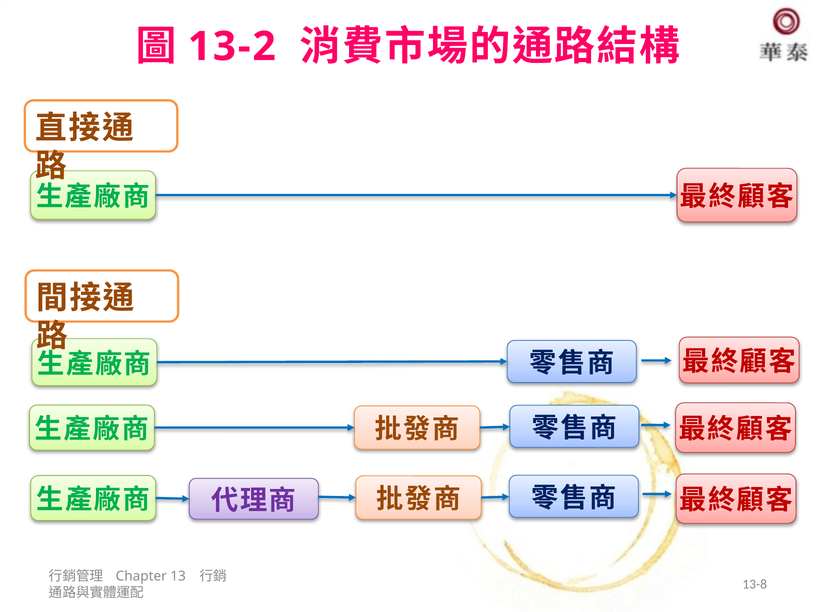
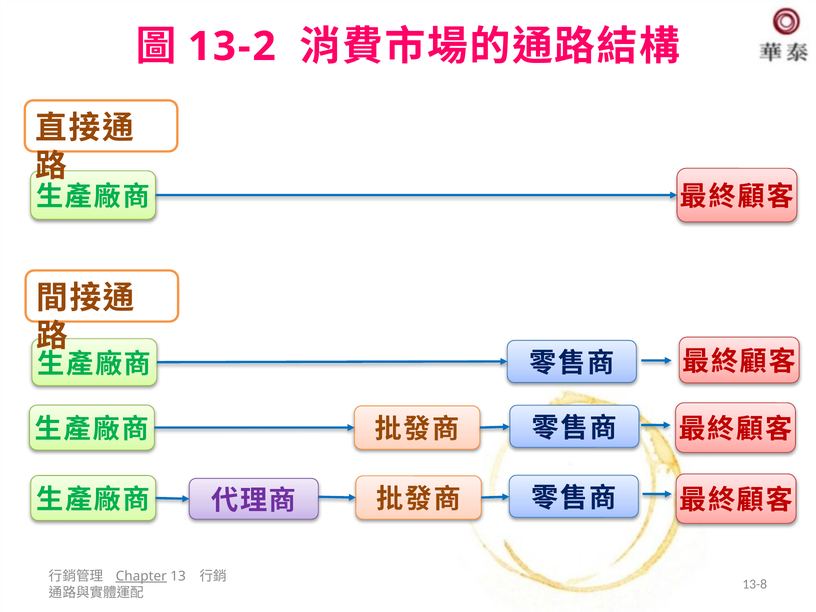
Chapter underline: none -> present
